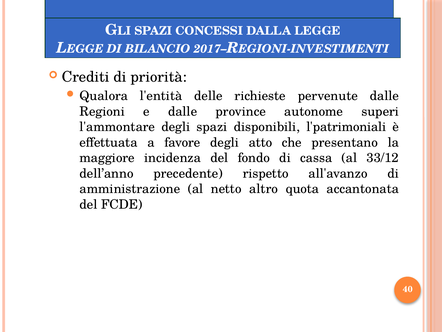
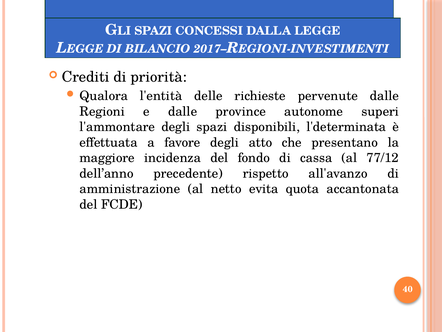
l'patrimoniali: l'patrimoniali -> l'determinata
33/12: 33/12 -> 77/12
altro: altro -> evita
